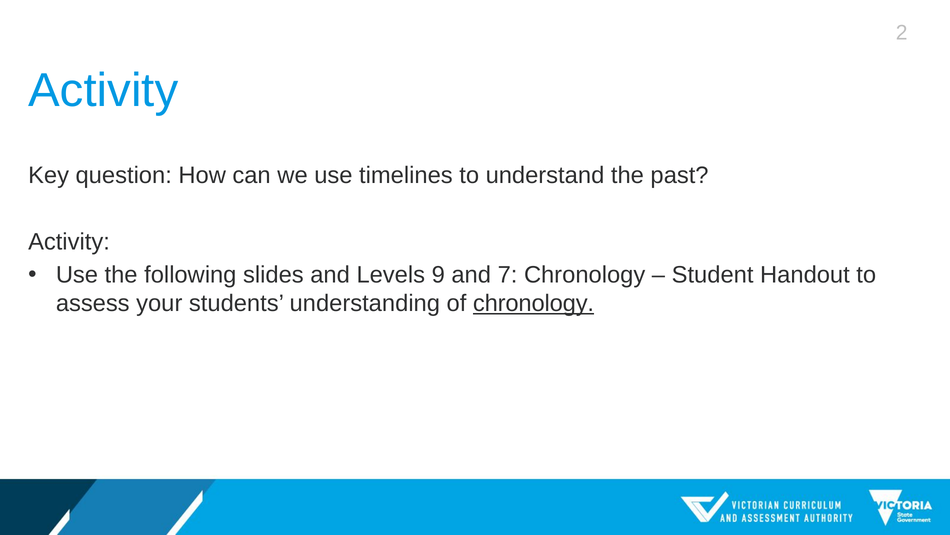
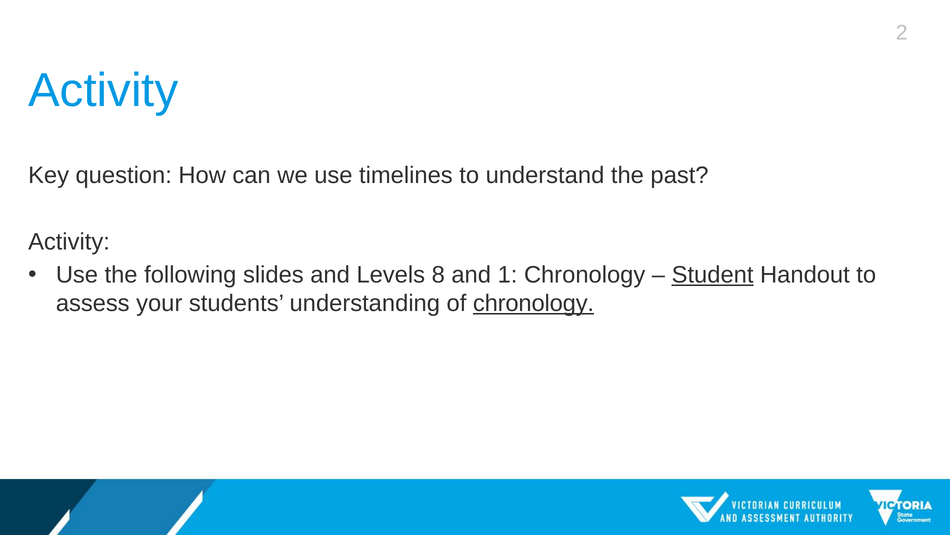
9: 9 -> 8
7: 7 -> 1
Student underline: none -> present
